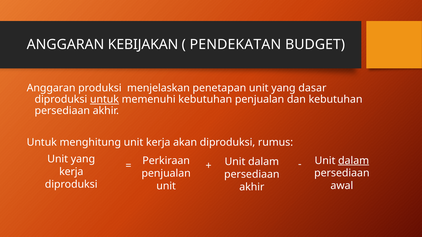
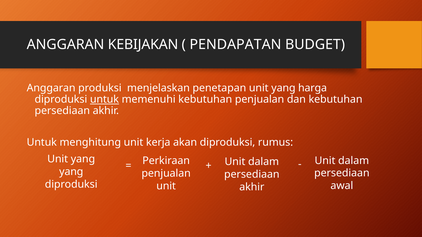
PENDEKATAN: PENDEKATAN -> PENDAPATAN
dasar: dasar -> harga
dalam at (354, 161) underline: present -> none
kerja at (71, 172): kerja -> yang
